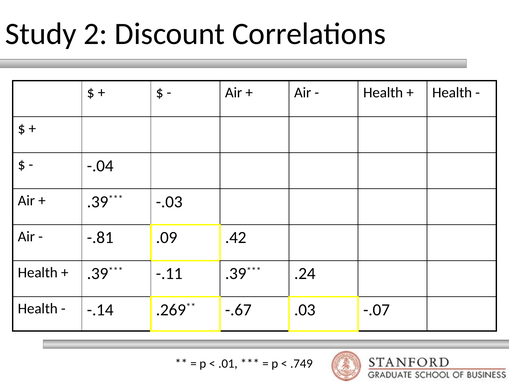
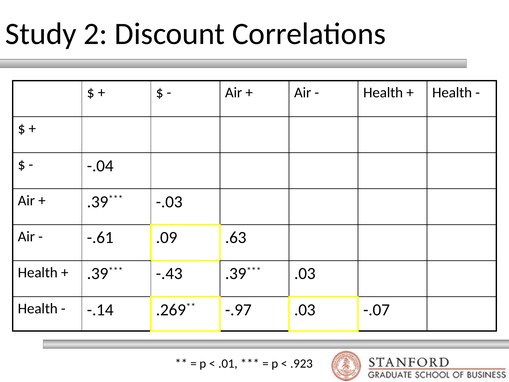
-.81: -.81 -> -.61
.42: .42 -> .63
-.11: -.11 -> -.43
.24 at (305, 274): .24 -> .03
-.67: -.67 -> -.97
.749: .749 -> .923
